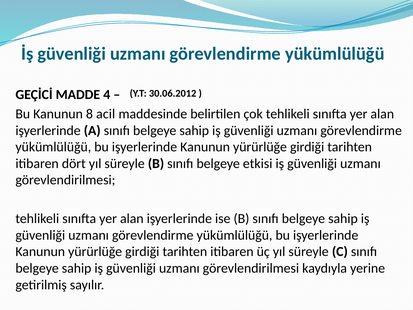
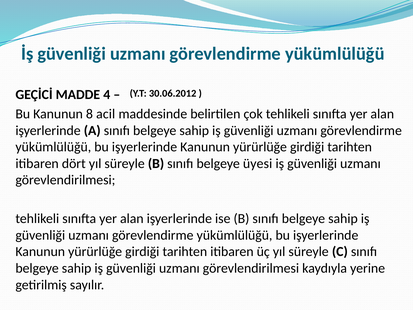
etkisi: etkisi -> üyesi
